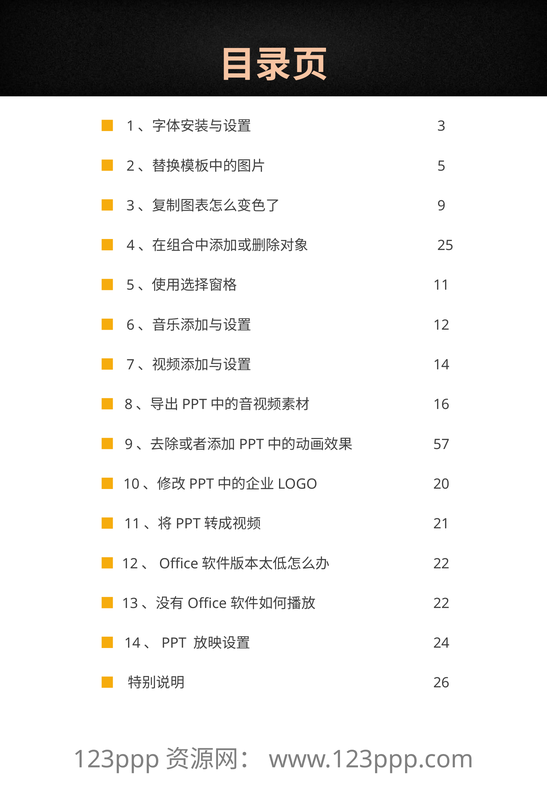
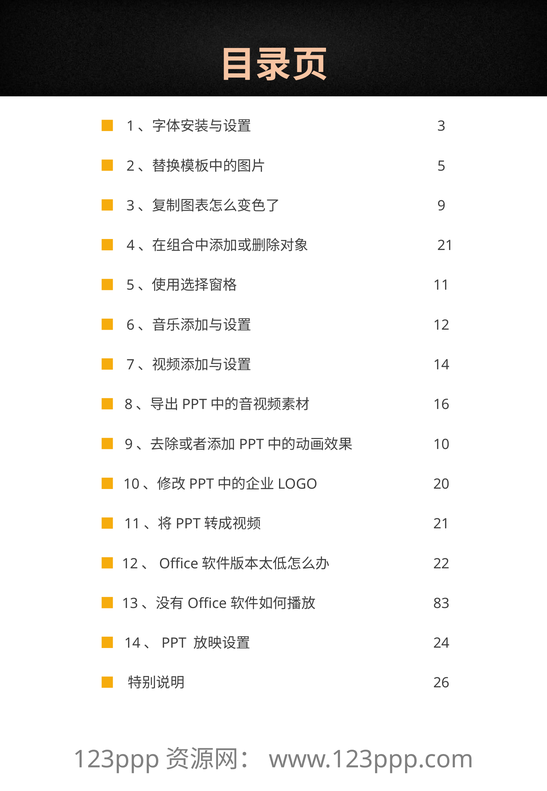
25 at (445, 245): 25 -> 21
57: 57 -> 10
22 at (441, 603): 22 -> 83
